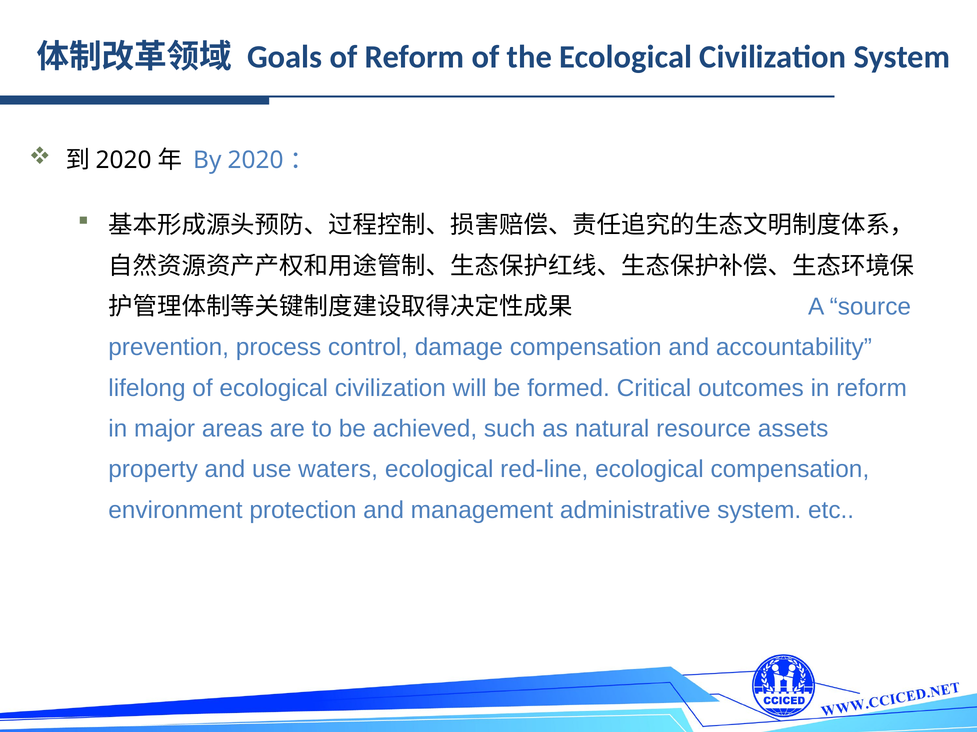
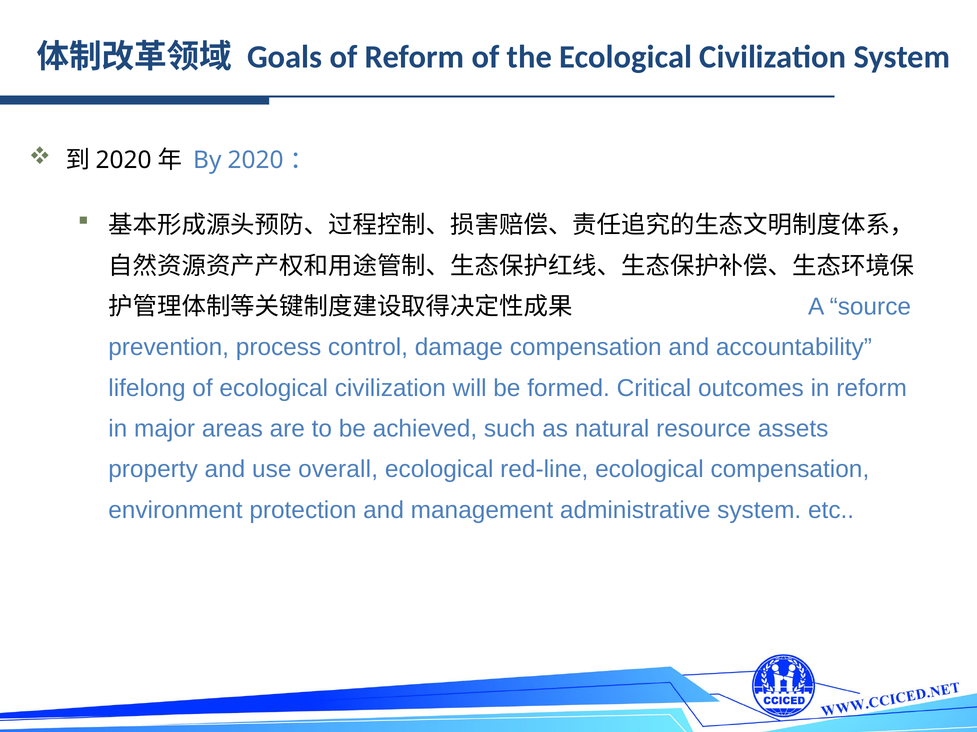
waters: waters -> overall
